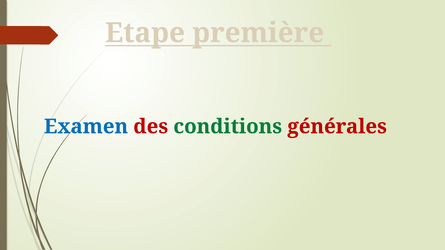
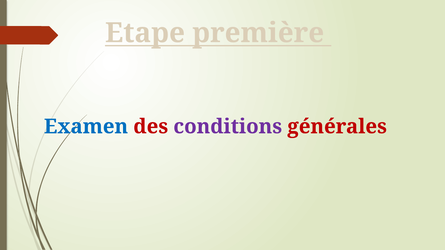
conditions colour: green -> purple
